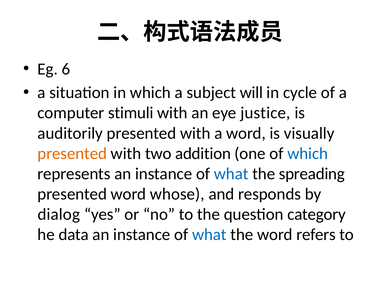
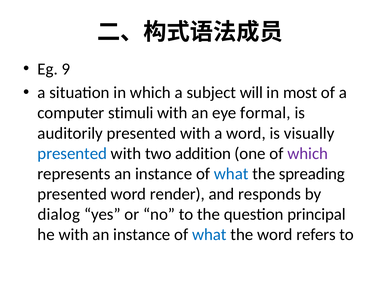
6: 6 -> 9
cycle: cycle -> most
justice: justice -> formal
presented at (72, 153) colour: orange -> blue
which at (308, 153) colour: blue -> purple
whose: whose -> render
category: category -> principal
he data: data -> with
